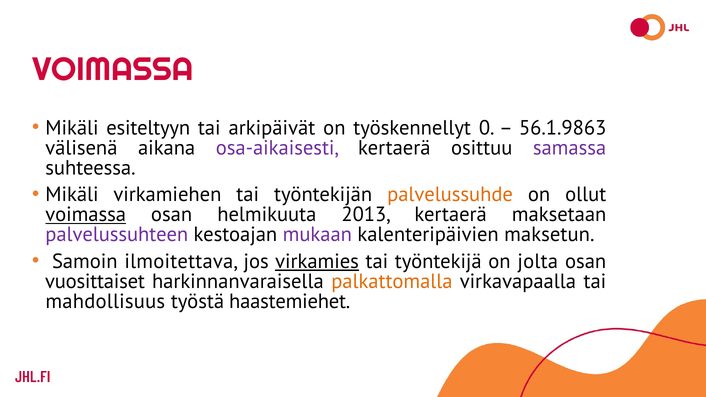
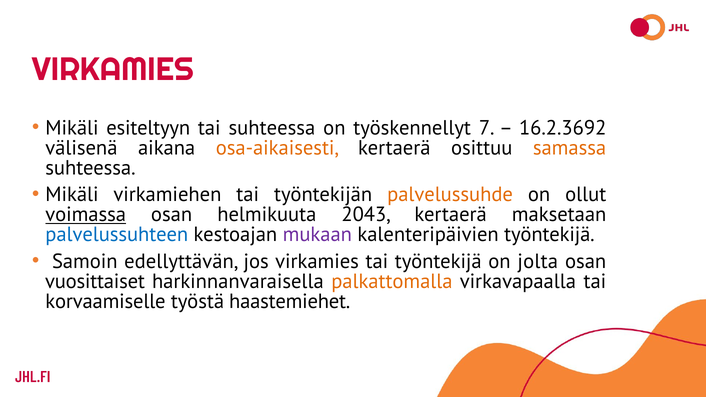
VOIMASSA at (113, 70): VOIMASSA -> VIRKAMIES
tai arkipäivät: arkipäivät -> suhteessa
0: 0 -> 7
56.1.9863: 56.1.9863 -> 16.2.3692
osa-aikaisesti colour: purple -> orange
samassa colour: purple -> orange
2013: 2013 -> 2043
palvelussuhteen colour: purple -> blue
kalenteripäivien maksetun: maksetun -> työntekijä
ilmoitettava: ilmoitettava -> edellyttävän
virkamies at (317, 261) underline: present -> none
mahdollisuus: mahdollisuus -> korvaamiselle
